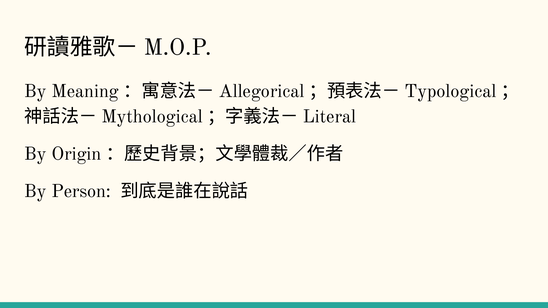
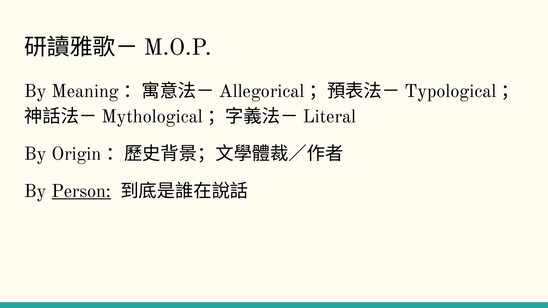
Person underline: none -> present
